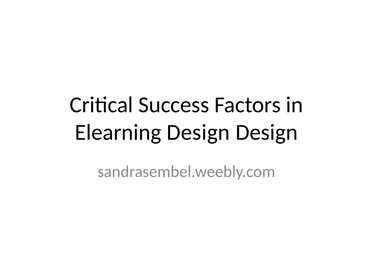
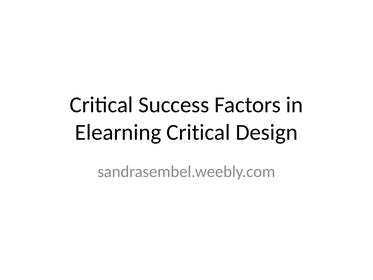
Elearning Design: Design -> Critical
